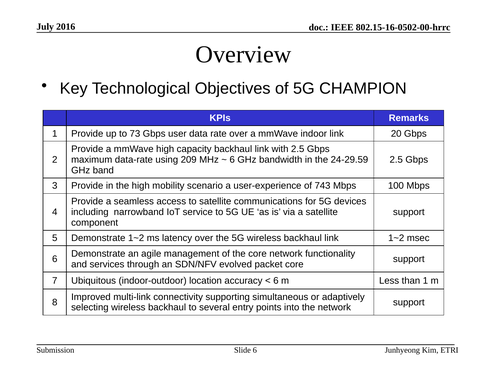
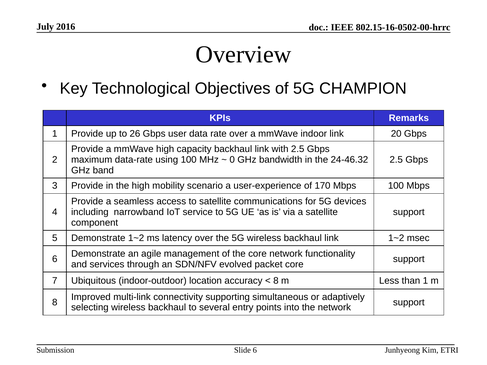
73: 73 -> 26
using 209: 209 -> 100
6 at (232, 160): 6 -> 0
24-29.59: 24-29.59 -> 24-46.32
743: 743 -> 170
6 at (276, 281): 6 -> 8
